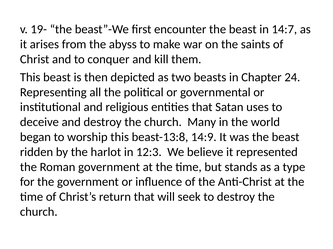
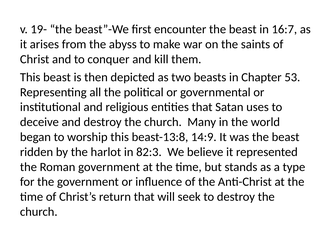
14:7: 14:7 -> 16:7
24: 24 -> 53
12:3: 12:3 -> 82:3
